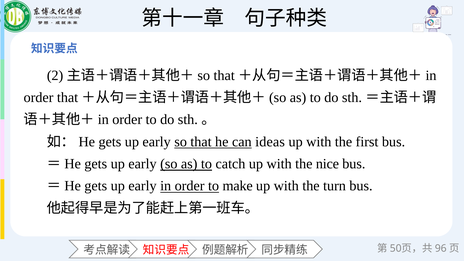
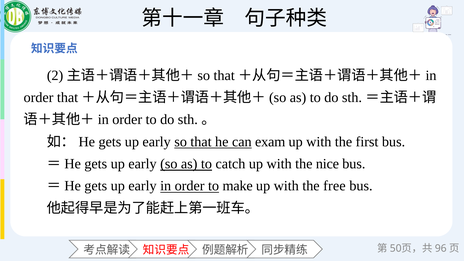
ideas: ideas -> exam
turn: turn -> free
